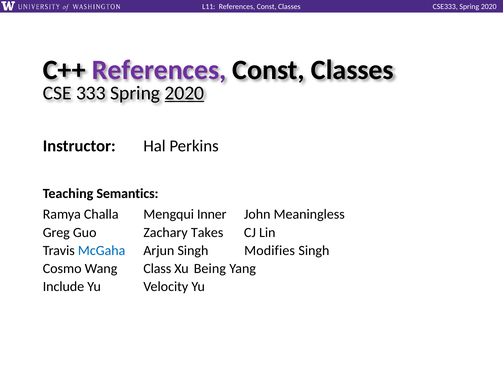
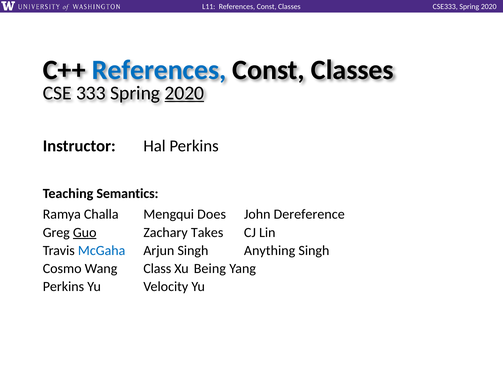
References at (159, 70) colour: purple -> blue
Inner: Inner -> Does
Meaningless: Meaningless -> Dereference
Guo underline: none -> present
Modifies: Modifies -> Anything
Include at (63, 287): Include -> Perkins
